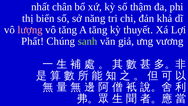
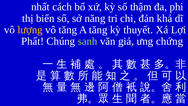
chân: chân -> cách
lượng colour: pink -> yellow
vương: vương -> chứng
